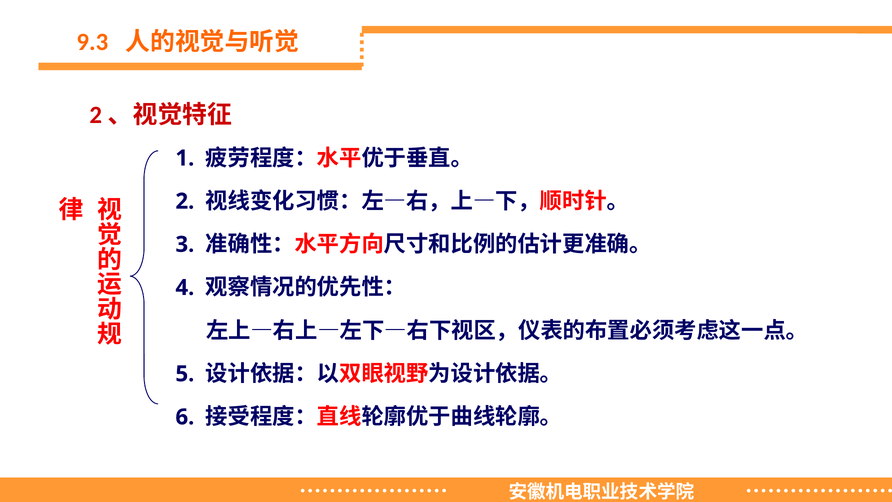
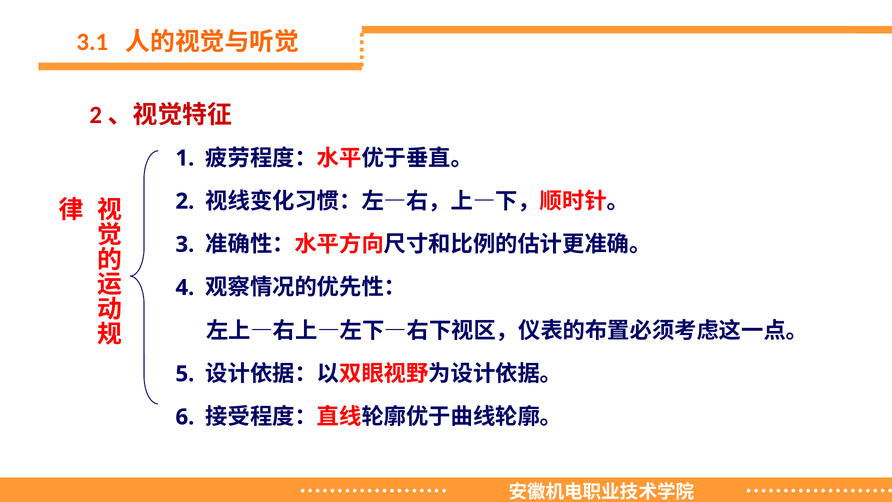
9.3: 9.3 -> 3.1
